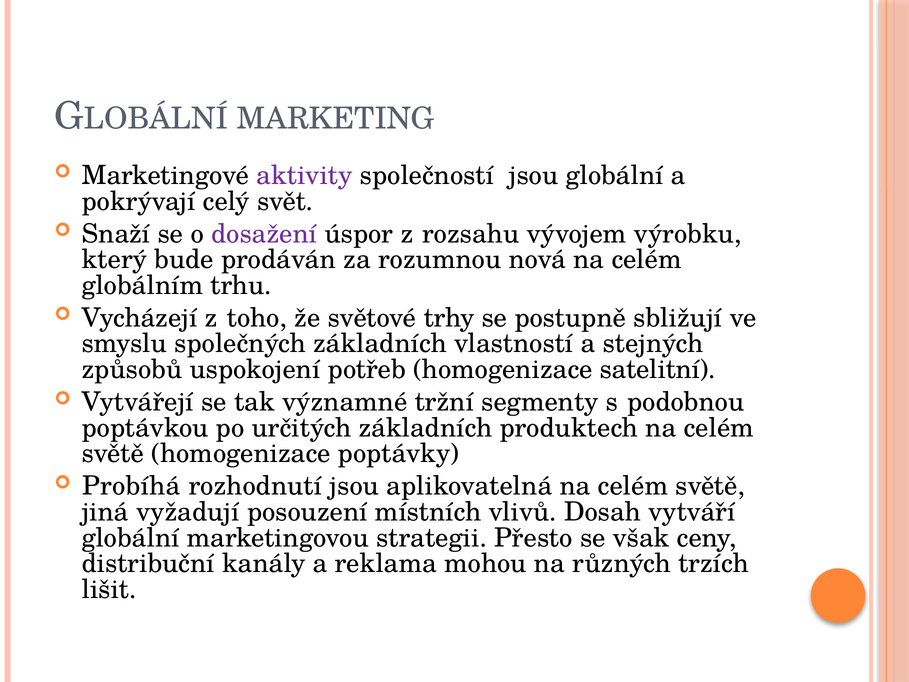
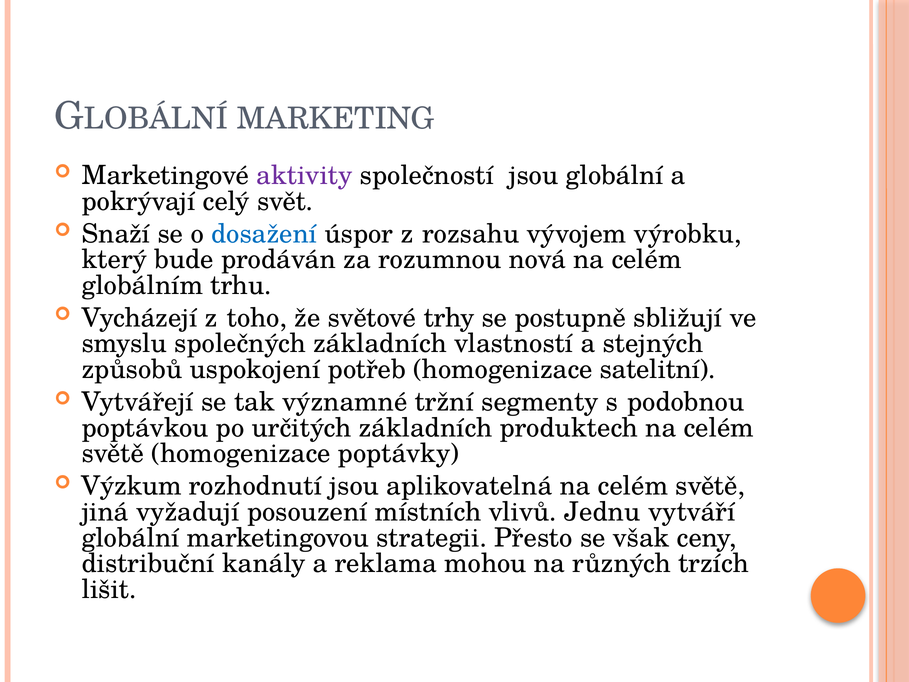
dosažení colour: purple -> blue
Probíhá: Probíhá -> Výzkum
Dosah: Dosah -> Jednu
